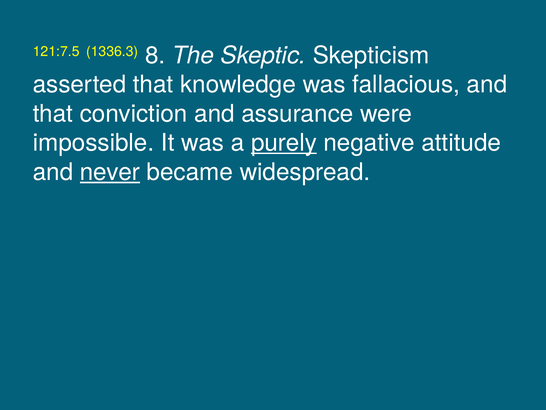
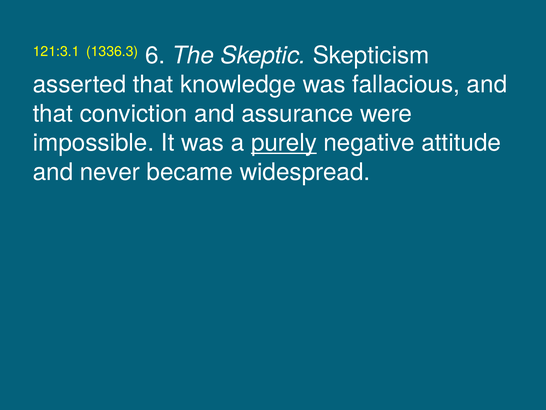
121:7.5: 121:7.5 -> 121:3.1
8: 8 -> 6
never underline: present -> none
